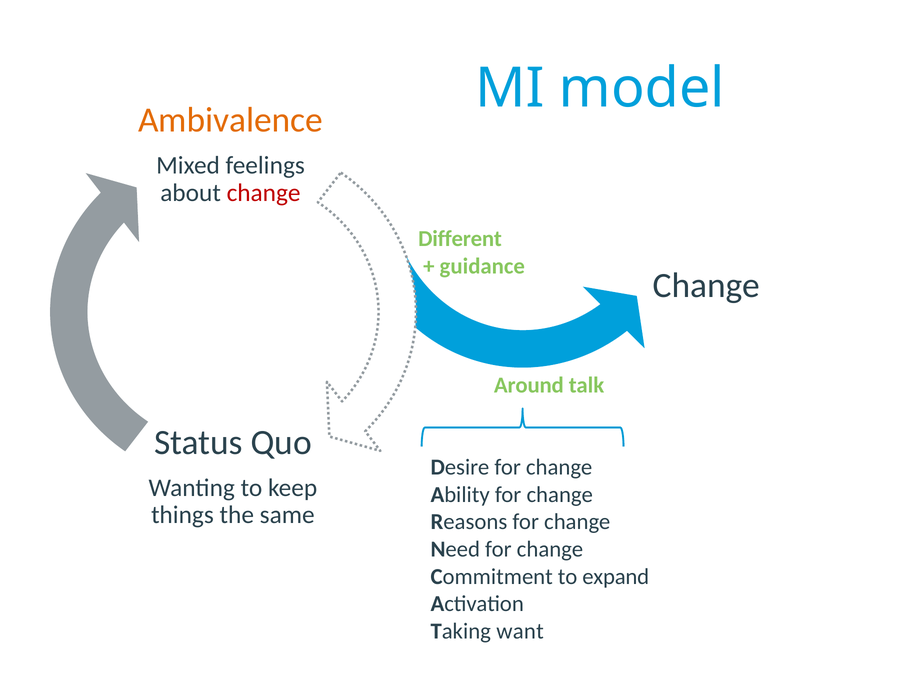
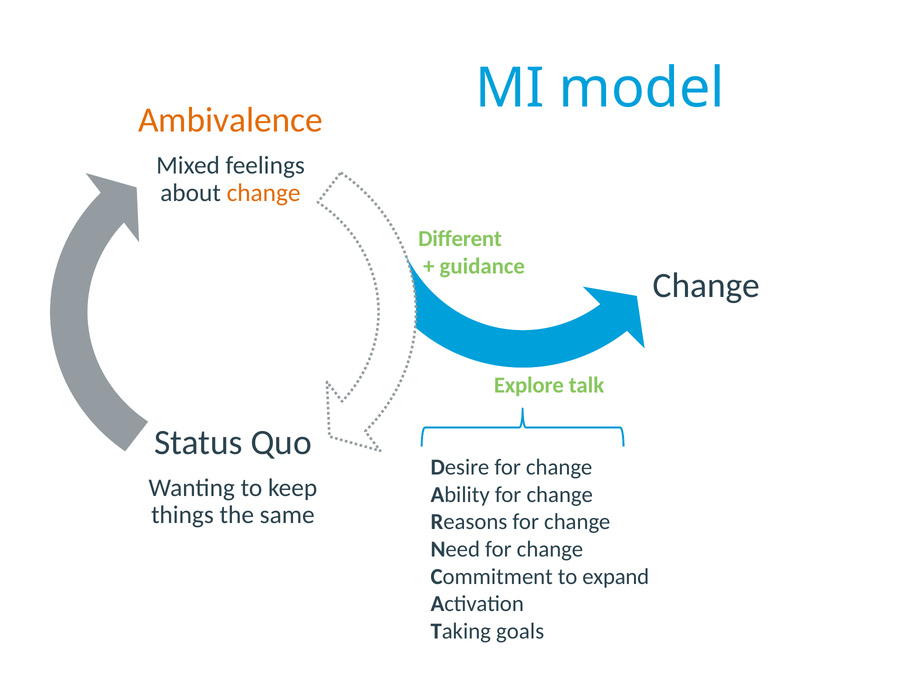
change at (264, 193) colour: red -> orange
Around: Around -> Explore
want: want -> goals
